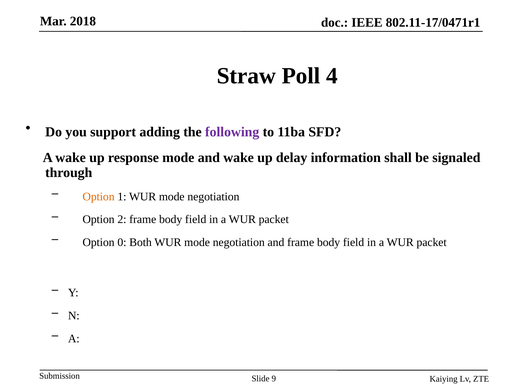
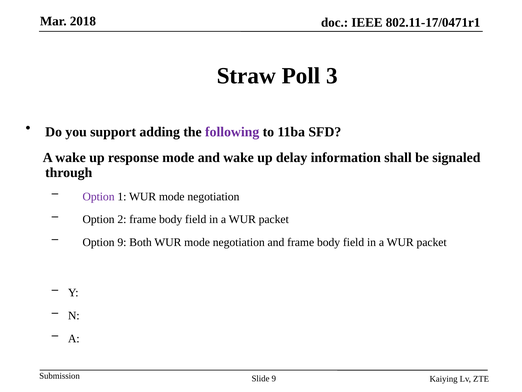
4: 4 -> 3
Option at (99, 196) colour: orange -> purple
Option 0: 0 -> 9
